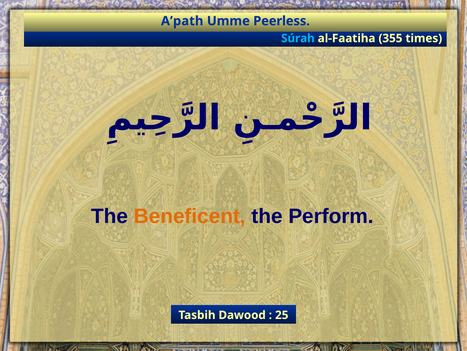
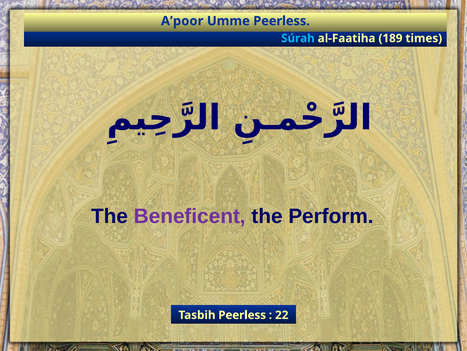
A’path: A’path -> A’poor
355: 355 -> 189
Beneficent colour: orange -> purple
Tasbih Dawood: Dawood -> Peerless
25: 25 -> 22
